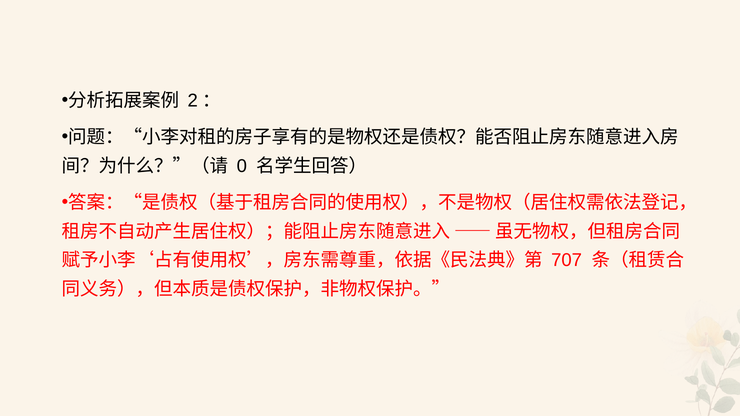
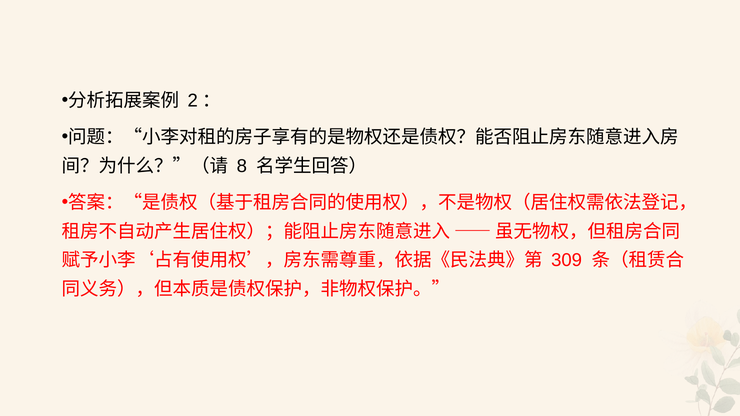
0: 0 -> 8
707: 707 -> 309
